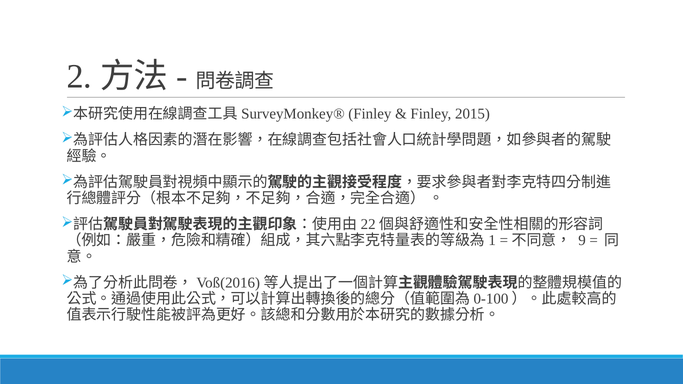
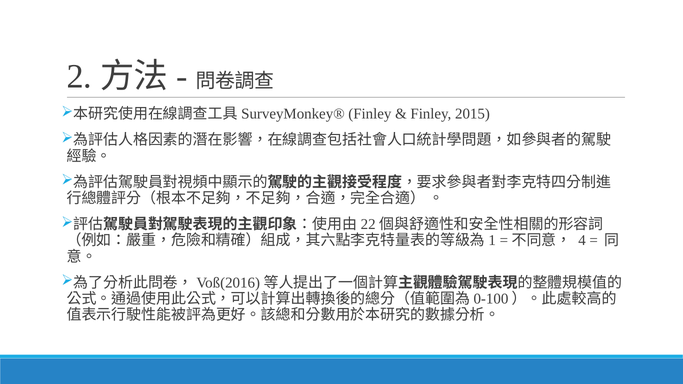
9: 9 -> 4
